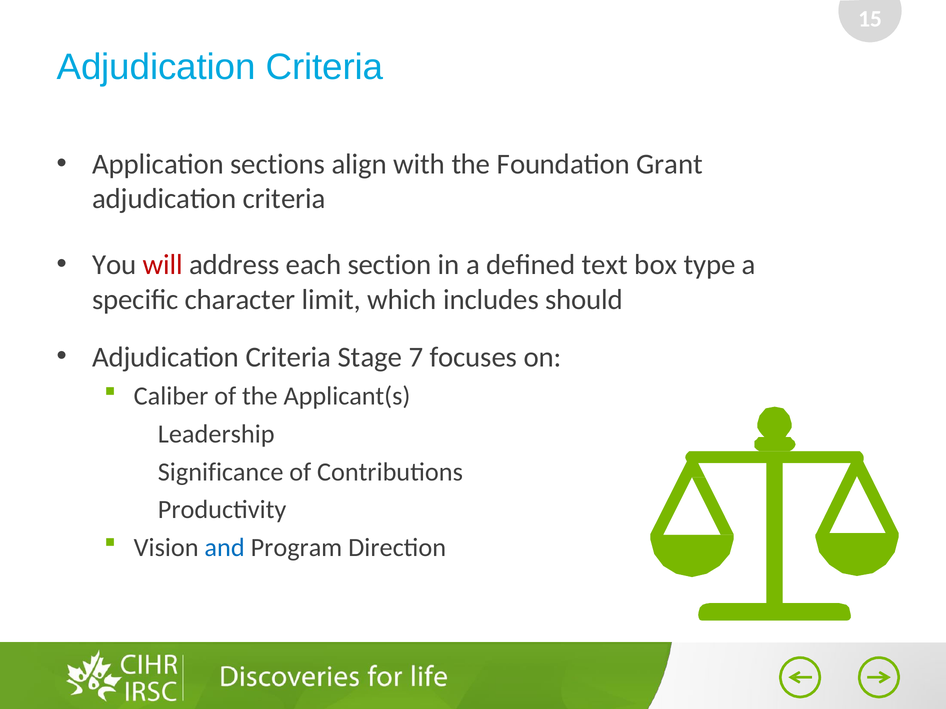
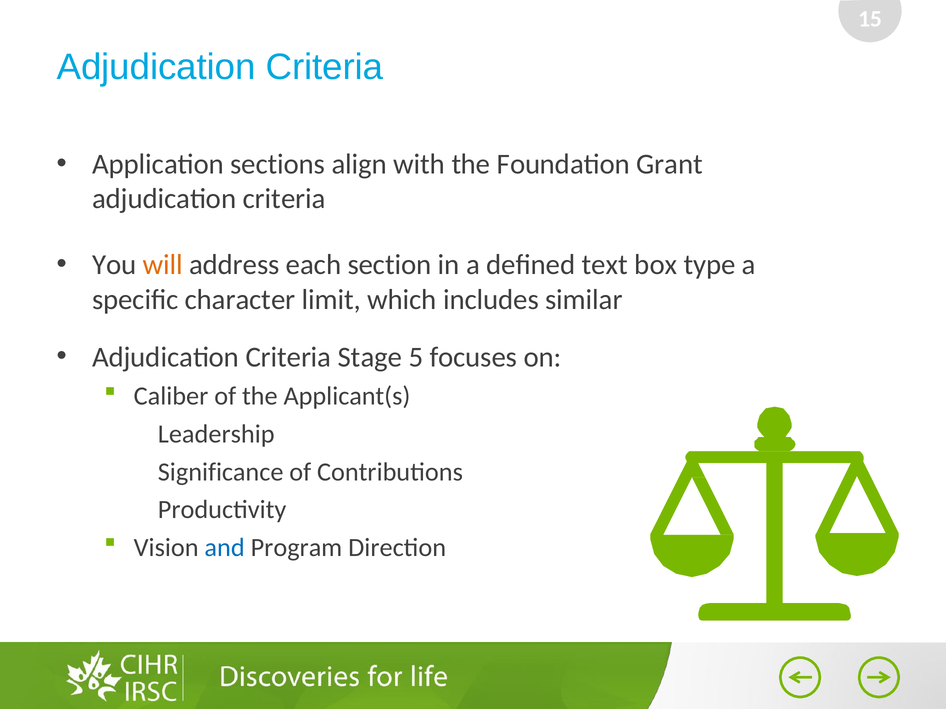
will colour: red -> orange
should: should -> similar
7: 7 -> 5
